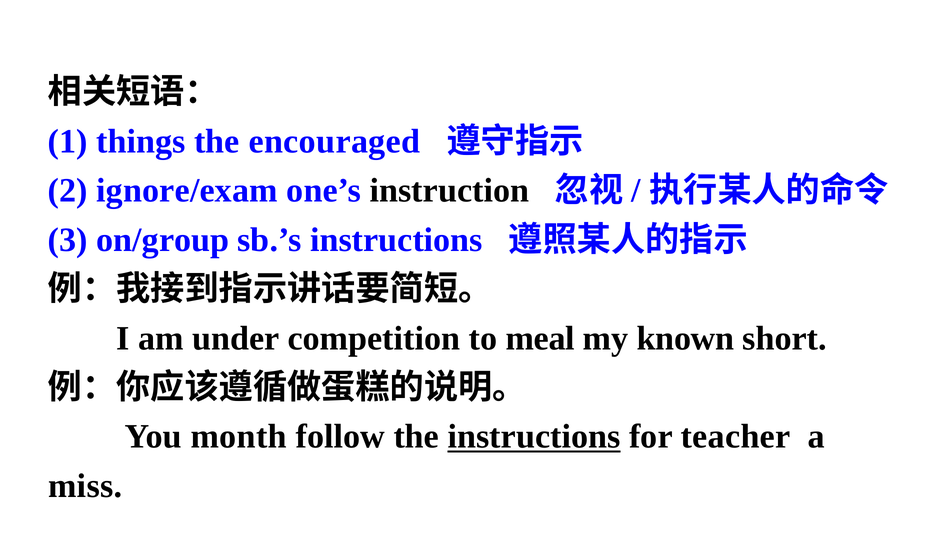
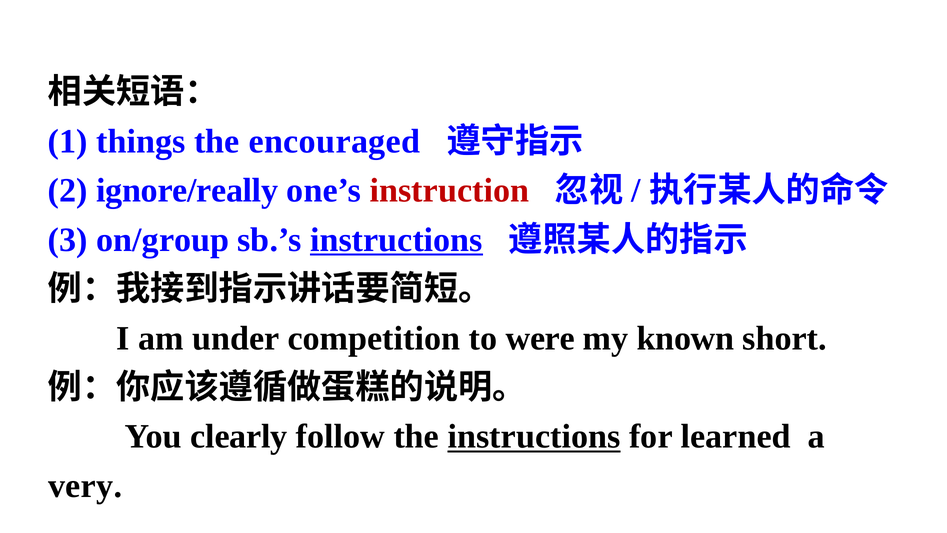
ignore/exam: ignore/exam -> ignore/really
instruction colour: black -> red
instructions at (396, 240) underline: none -> present
meal: meal -> were
month: month -> clearly
teacher: teacher -> learned
miss: miss -> very
